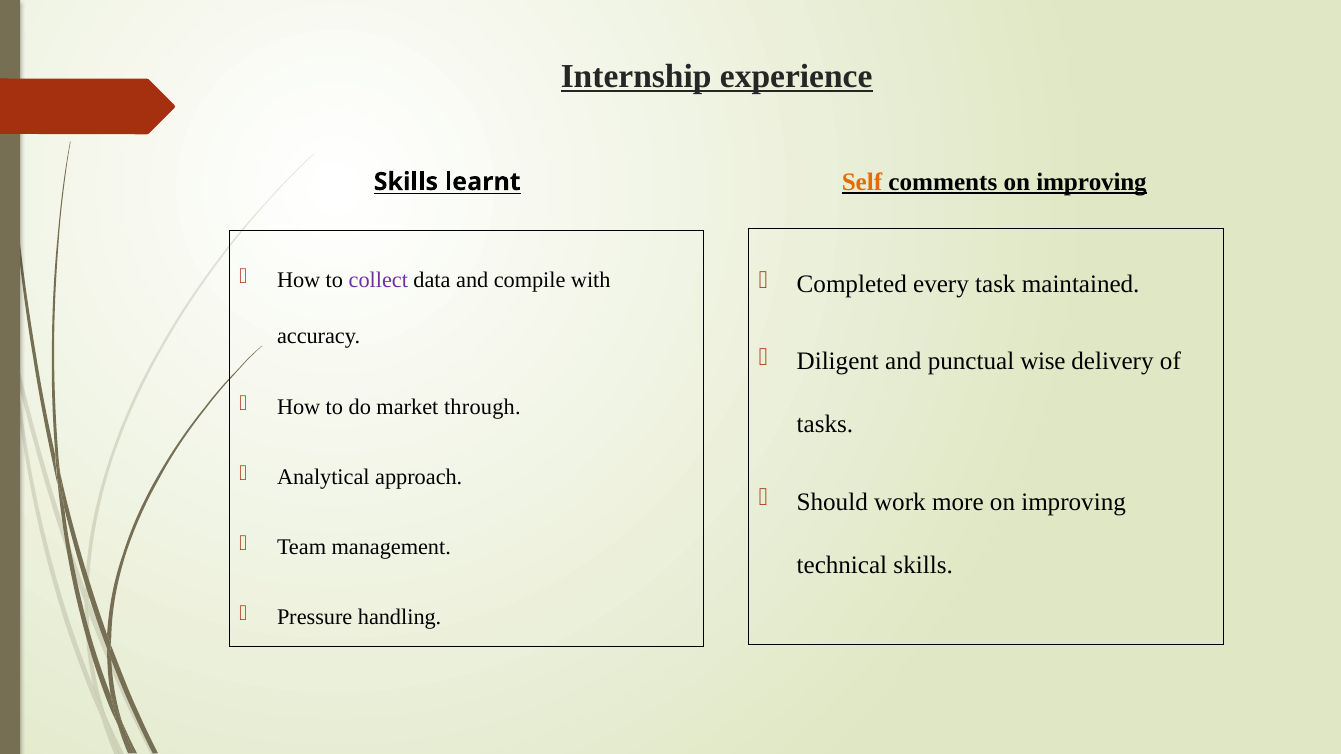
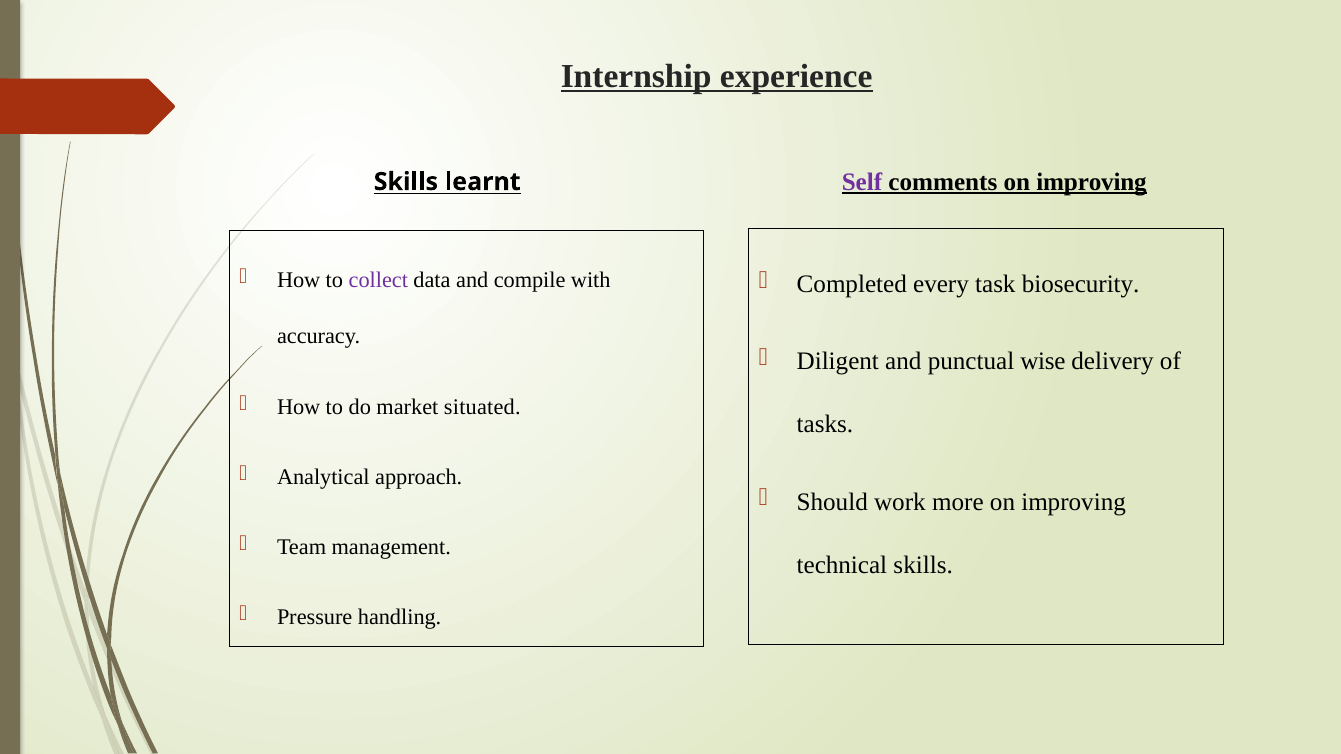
Self colour: orange -> purple
maintained: maintained -> biosecurity
through: through -> situated
